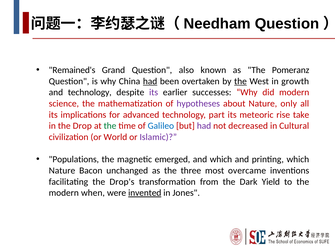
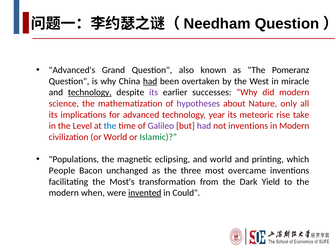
Remained's: Remained's -> Advanced's
the at (240, 81) underline: present -> none
growth: growth -> miracle
technology at (90, 93) underline: none -> present
part: part -> year
Drop: Drop -> Level
the at (110, 126) colour: green -> blue
Galileo colour: blue -> purple
not decreased: decreased -> inventions
in Cultural: Cultural -> Modern
Islamic colour: purple -> green
emerged: emerged -> eclipsing
and which: which -> world
Nature at (62, 171): Nature -> People
Drop's: Drop's -> Most's
Jones: Jones -> Could
